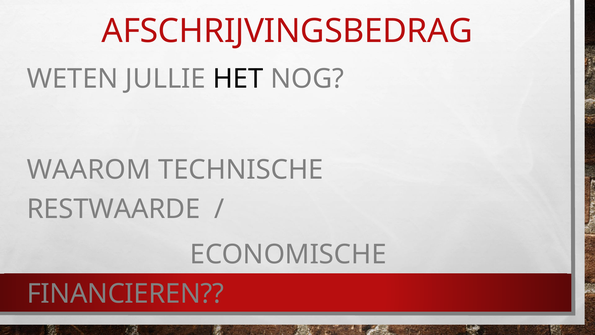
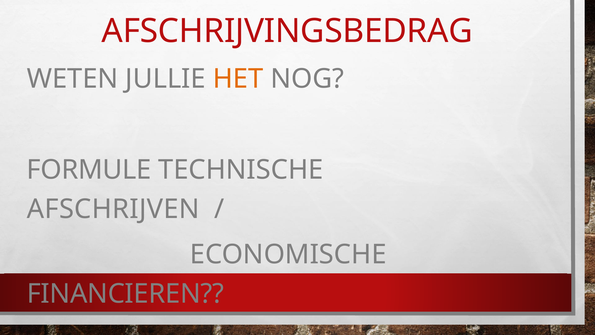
HET colour: black -> orange
WAAROM: WAAROM -> FORMULE
RESTWAARDE: RESTWAARDE -> AFSCHRIJVEN
